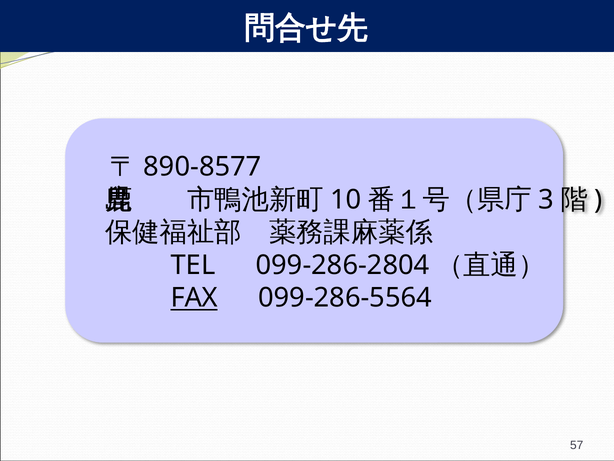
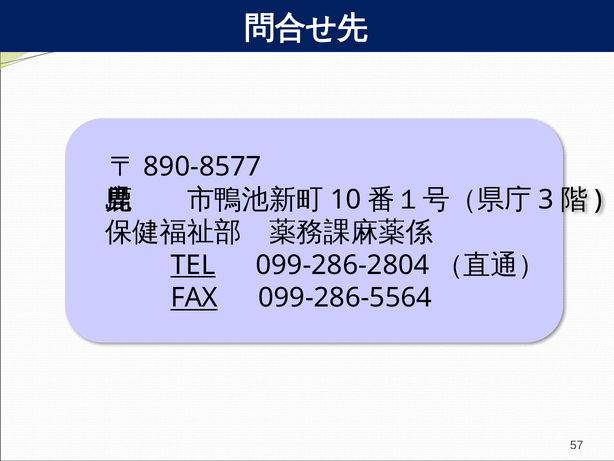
TEL underline: none -> present
